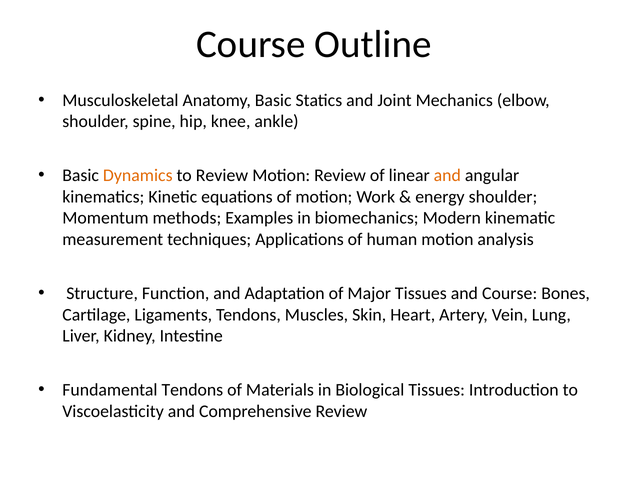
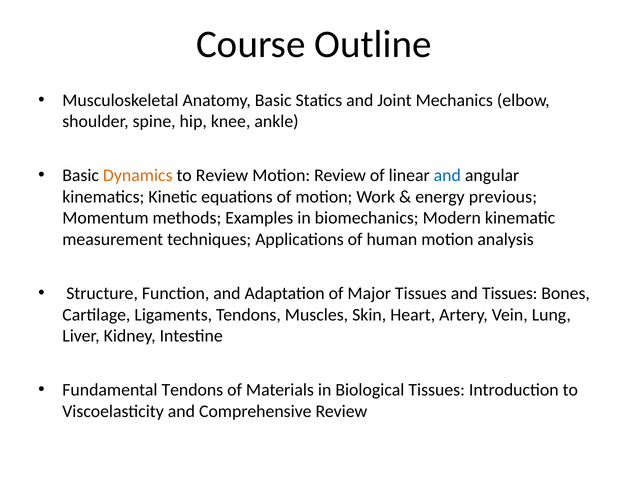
and at (447, 176) colour: orange -> blue
energy shoulder: shoulder -> previous
and Course: Course -> Tissues
